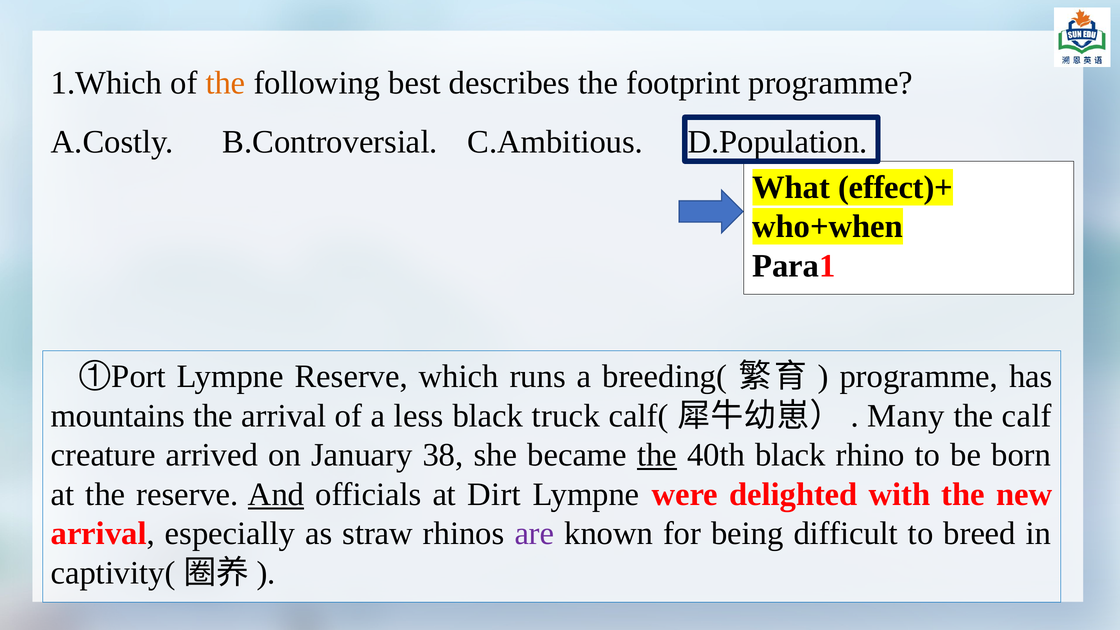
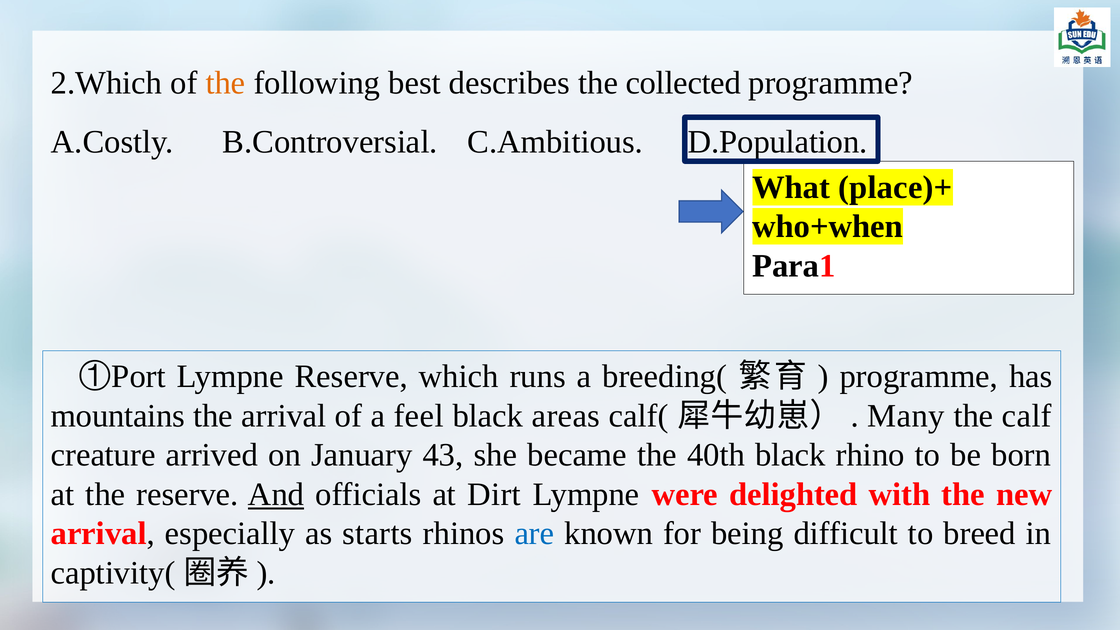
1.Which: 1.Which -> 2.Which
footprint: footprint -> collected
effect)+: effect)+ -> place)+
less: less -> feel
truck: truck -> areas
38: 38 -> 43
the at (657, 455) underline: present -> none
straw: straw -> starts
are colour: purple -> blue
